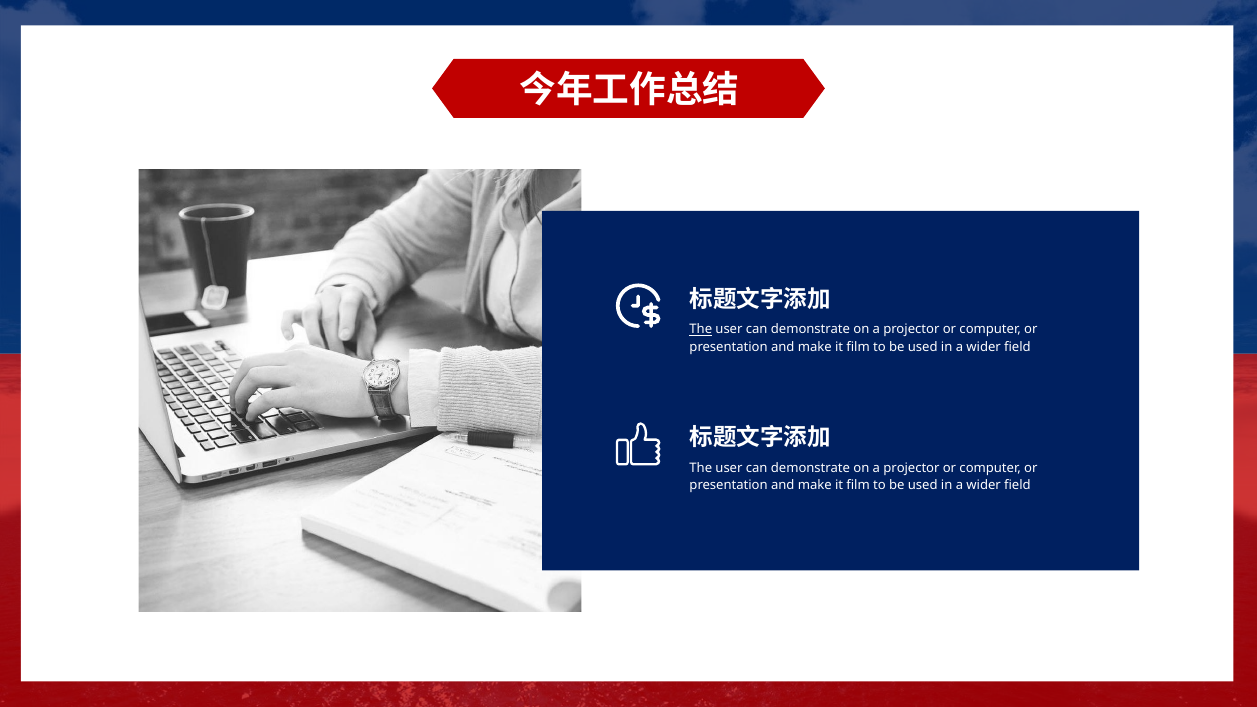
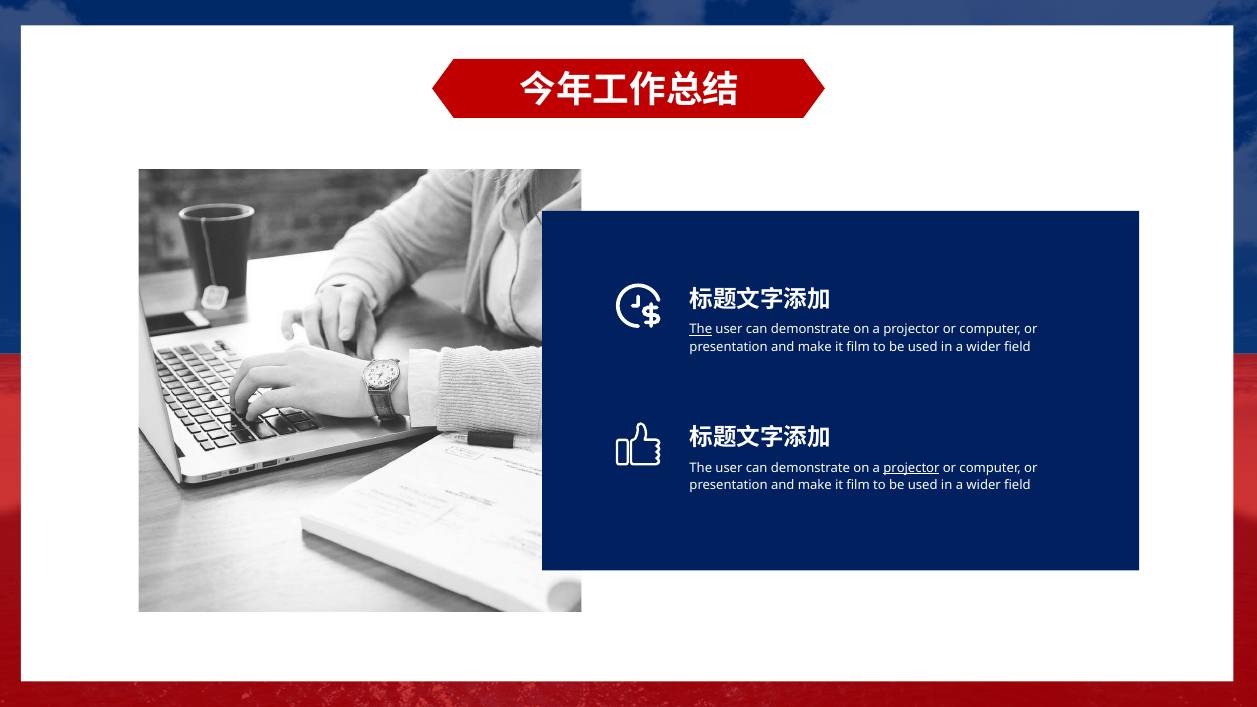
projector at (911, 468) underline: none -> present
